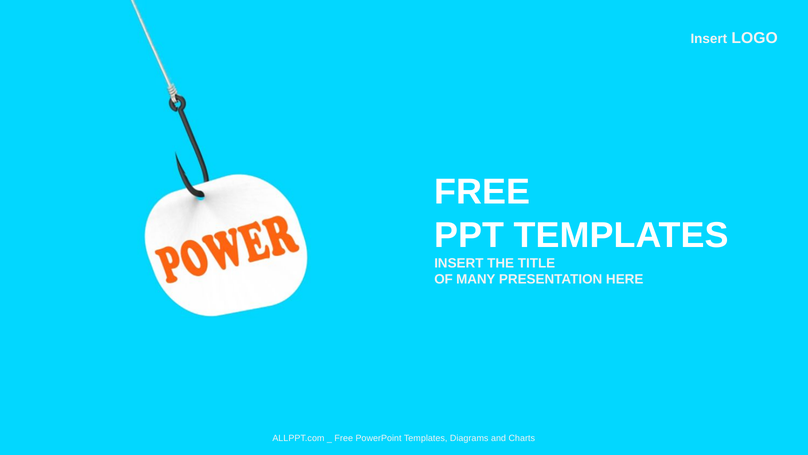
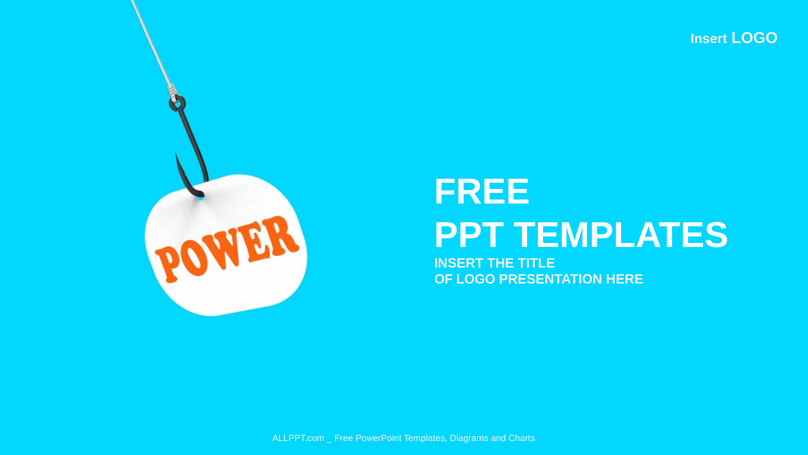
OF MANY: MANY -> LOGO
